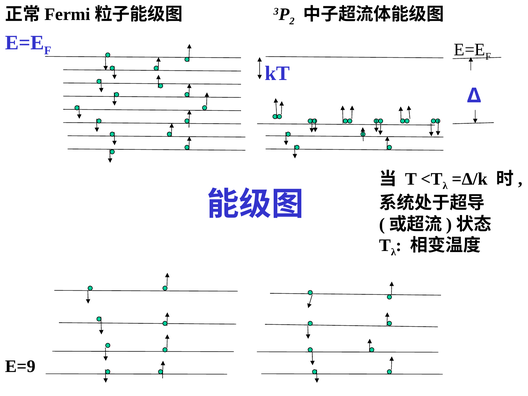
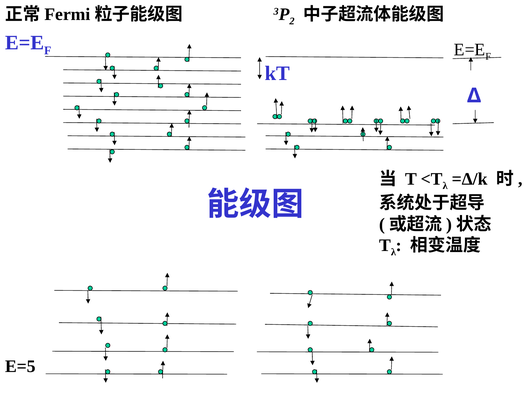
E=9: E=9 -> E=5
